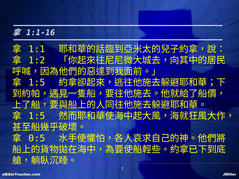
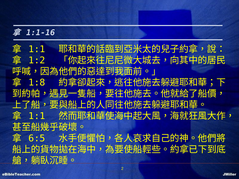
1:5 at (37, 83): 1:5 -> 1:8
1:5 at (37, 116): 1:5 -> 1:1
0:5: 0:5 -> 6:5
